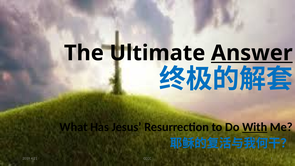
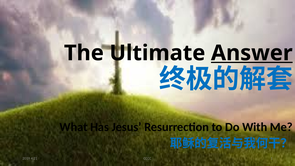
With underline: present -> none
